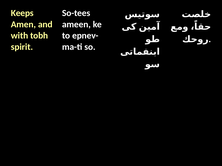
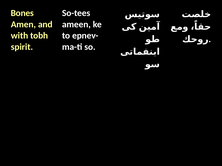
Keeps: Keeps -> Bones
